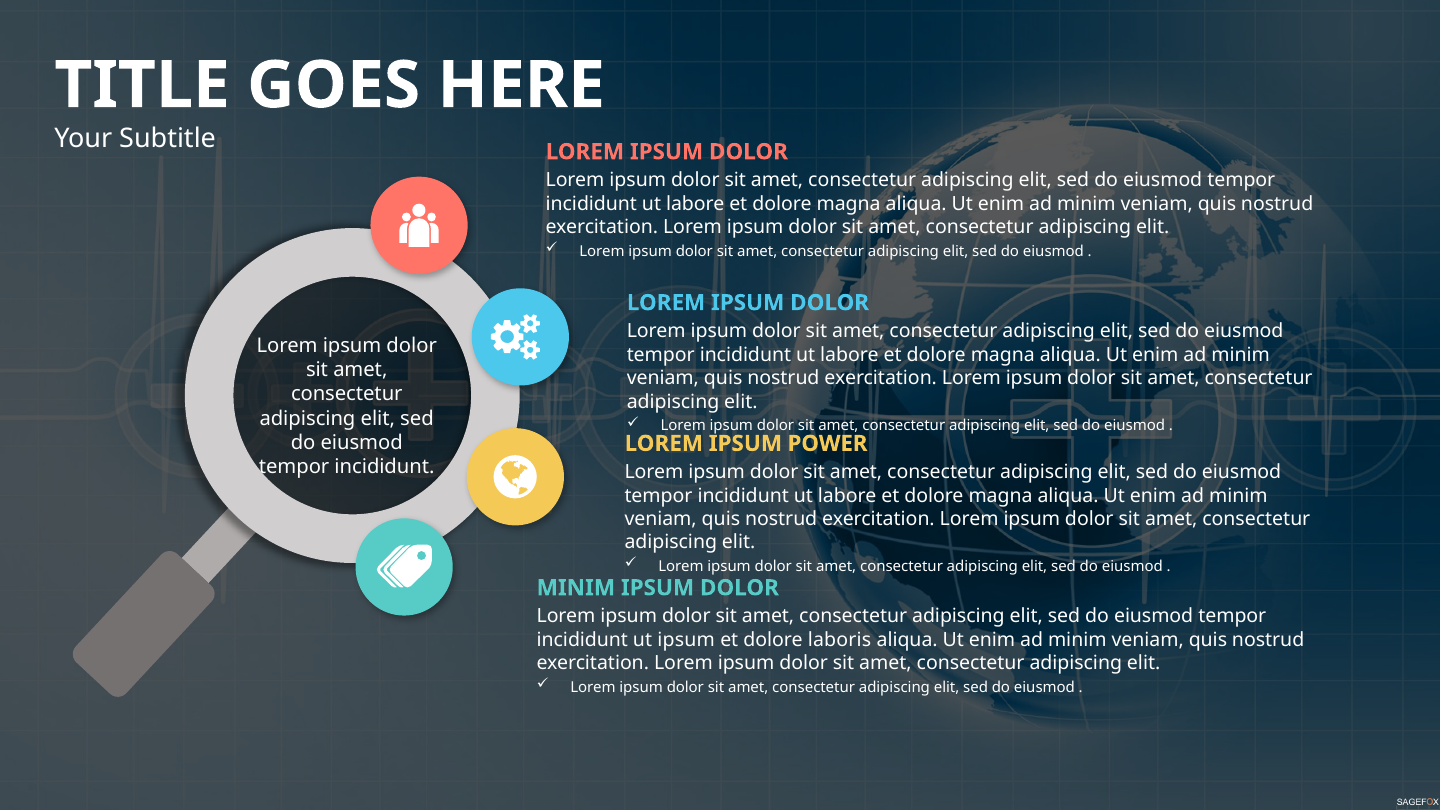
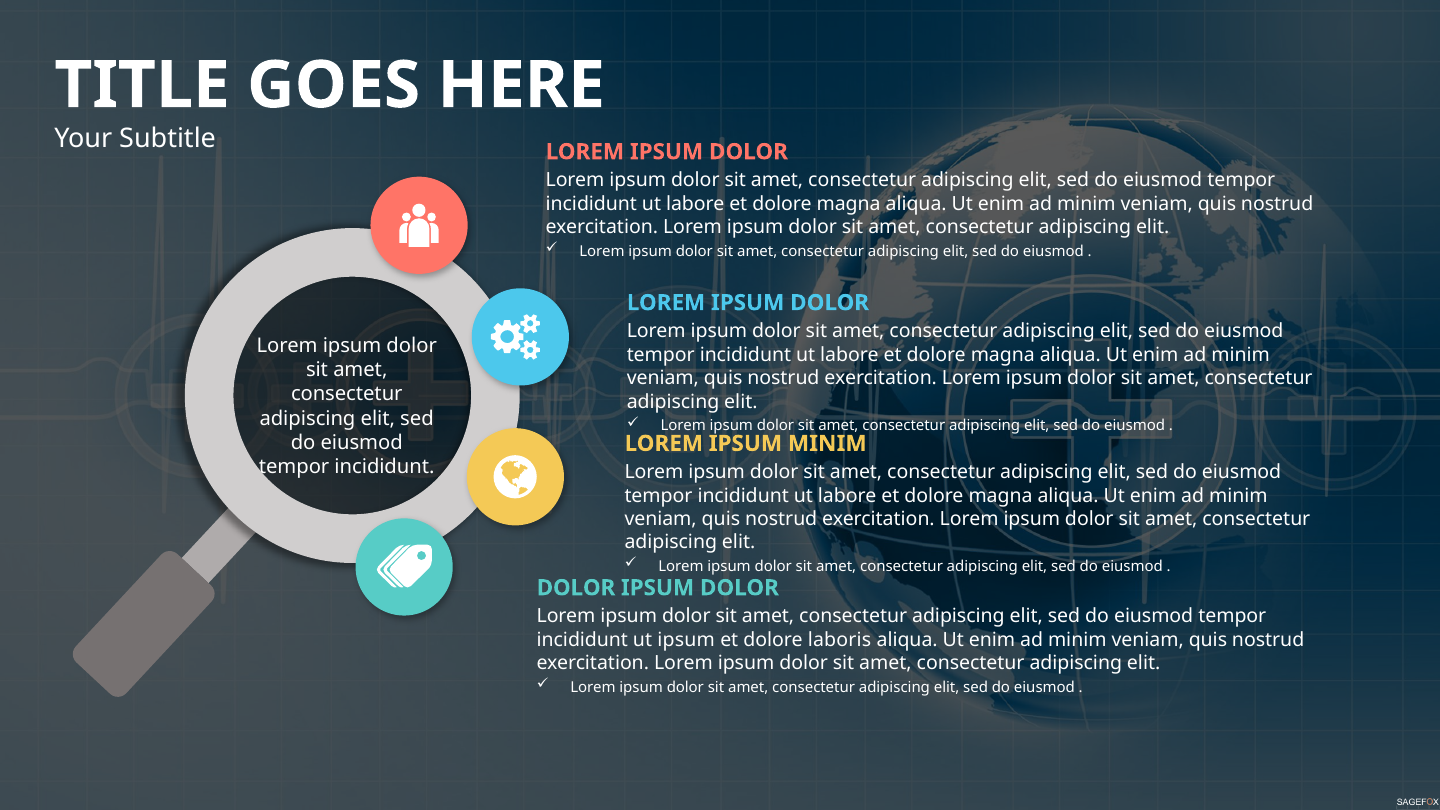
IPSUM POWER: POWER -> MINIM
MINIM at (576, 588): MINIM -> DOLOR
